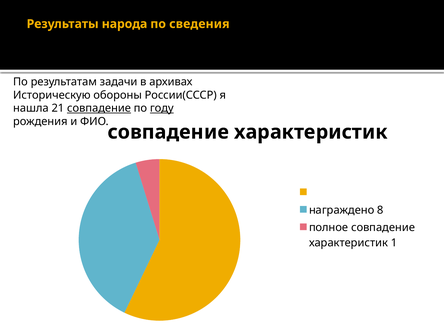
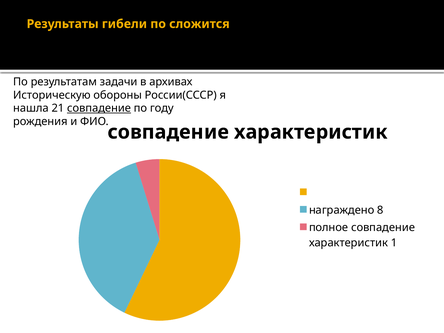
народа: народа -> гибели
сведения: сведения -> сложится
году underline: present -> none
